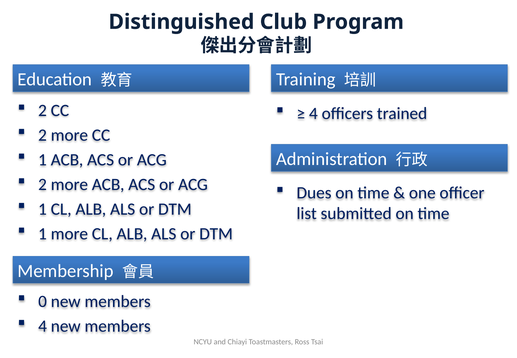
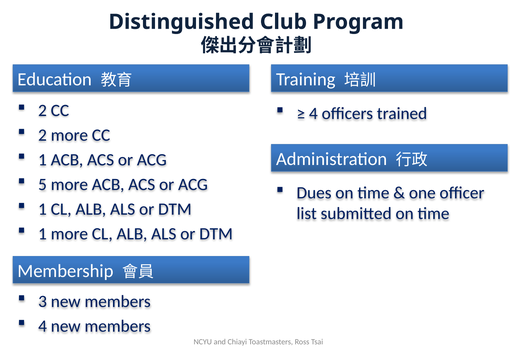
2 at (43, 184): 2 -> 5
0: 0 -> 3
